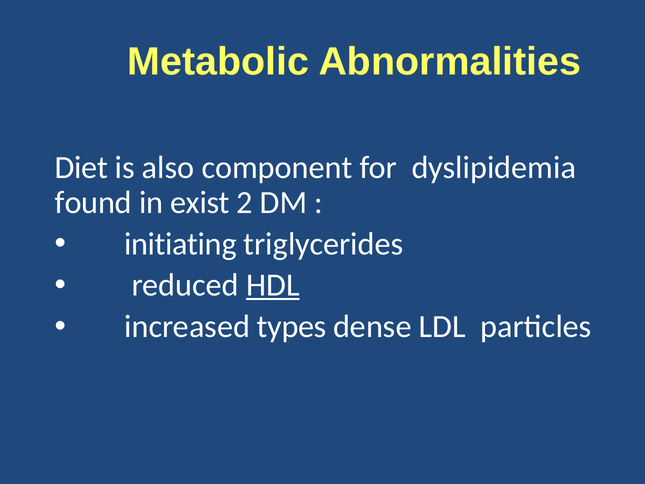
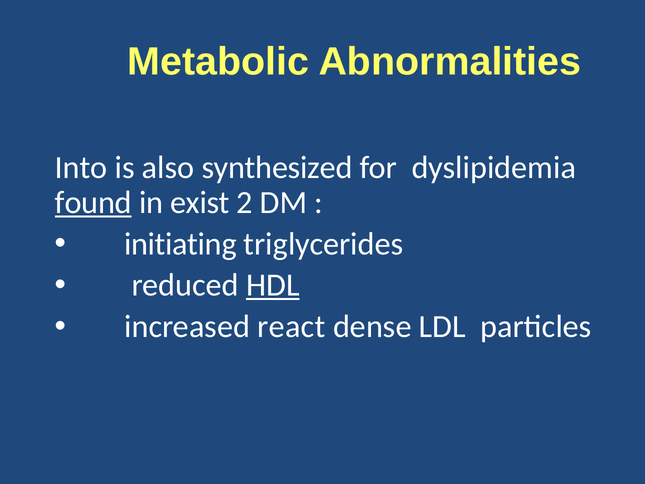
Diet: Diet -> Into
component: component -> synthesized
found underline: none -> present
types: types -> react
